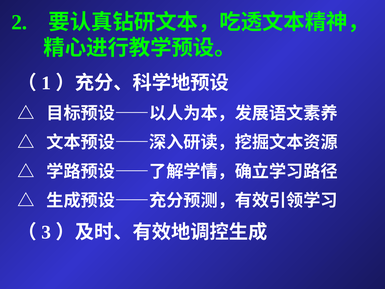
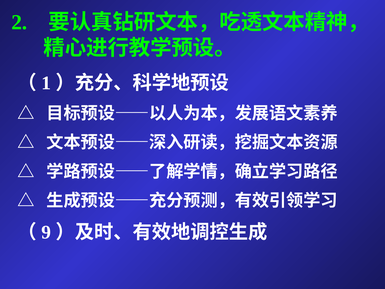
3: 3 -> 9
